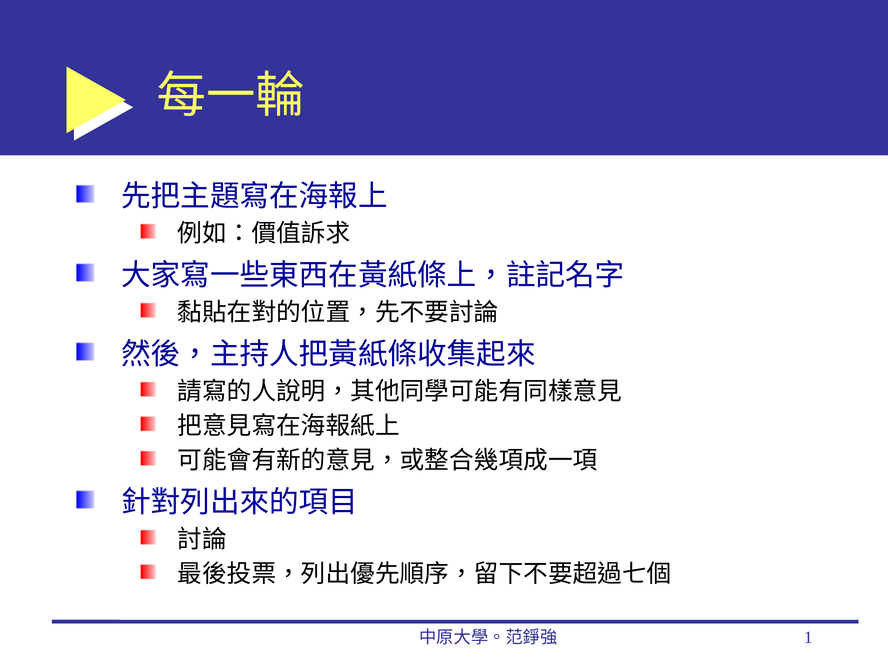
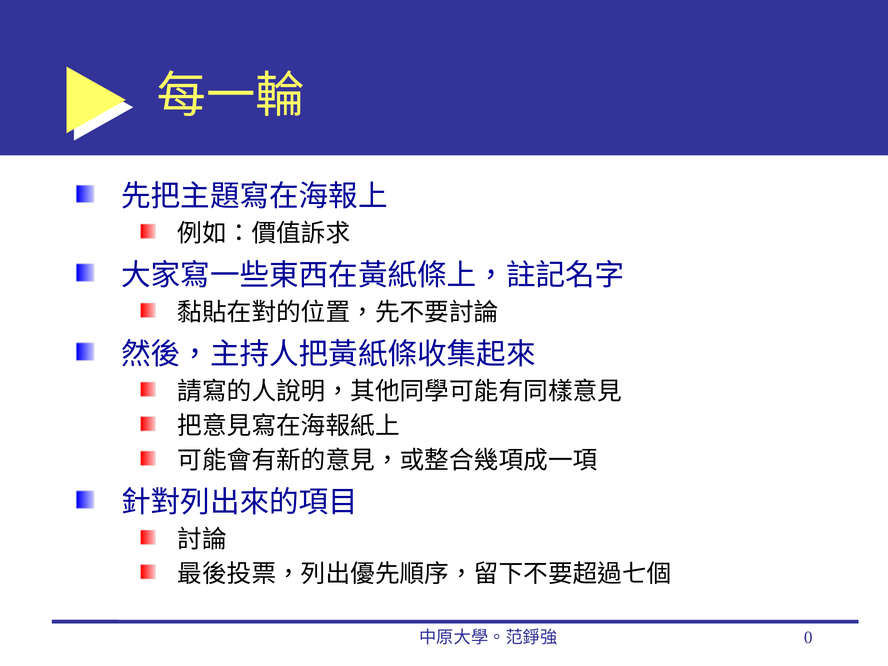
1: 1 -> 0
